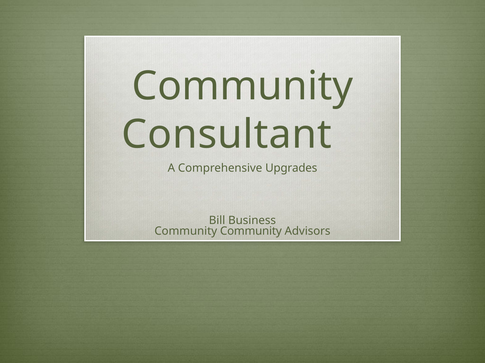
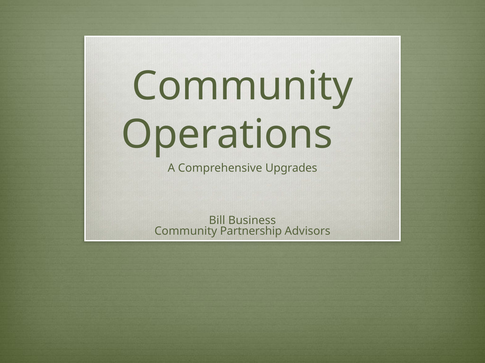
Consultant: Consultant -> Operations
Community Community: Community -> Partnership
